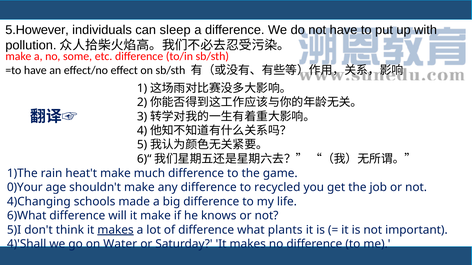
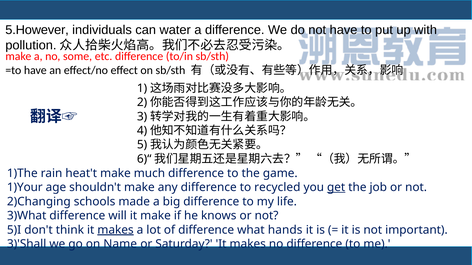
sleep: sleep -> water
0)Your: 0)Your -> 1)Your
get underline: none -> present
4)Changing: 4)Changing -> 2)Changing
6)What: 6)What -> 3)What
plants: plants -> hands
4)'Shall: 4)'Shall -> 3)'Shall
Water: Water -> Name
